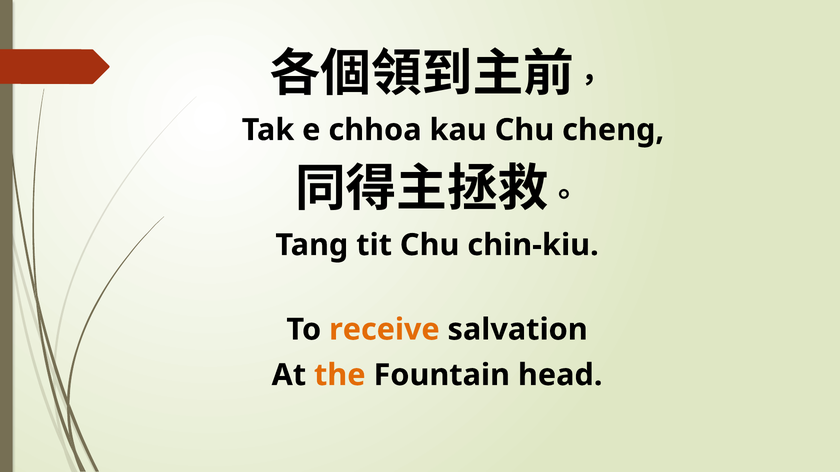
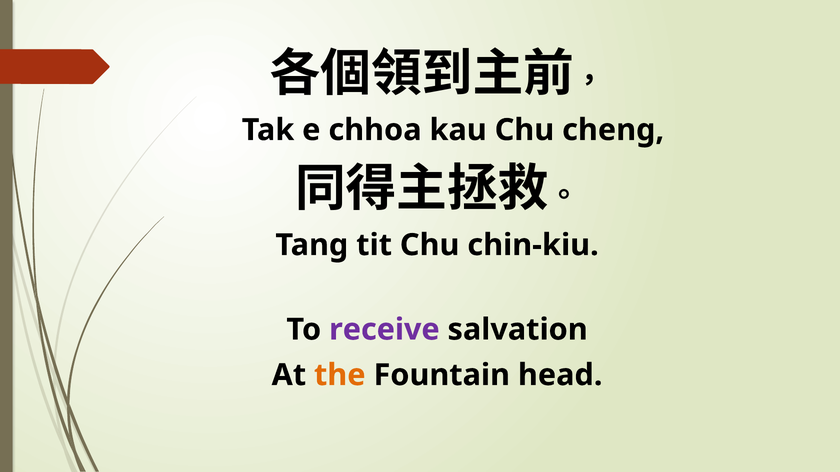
receive colour: orange -> purple
